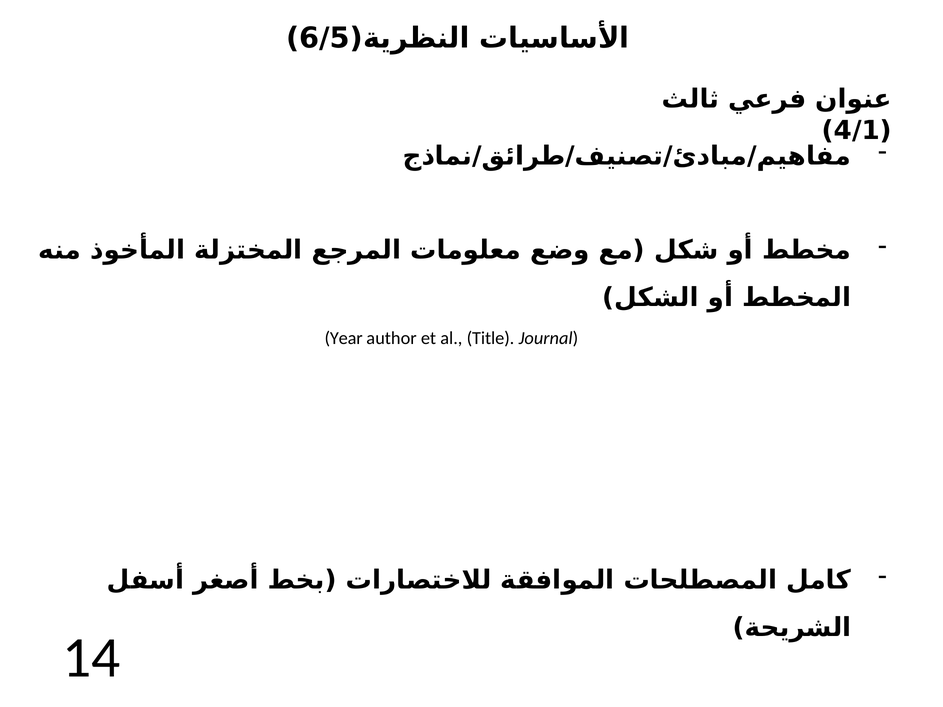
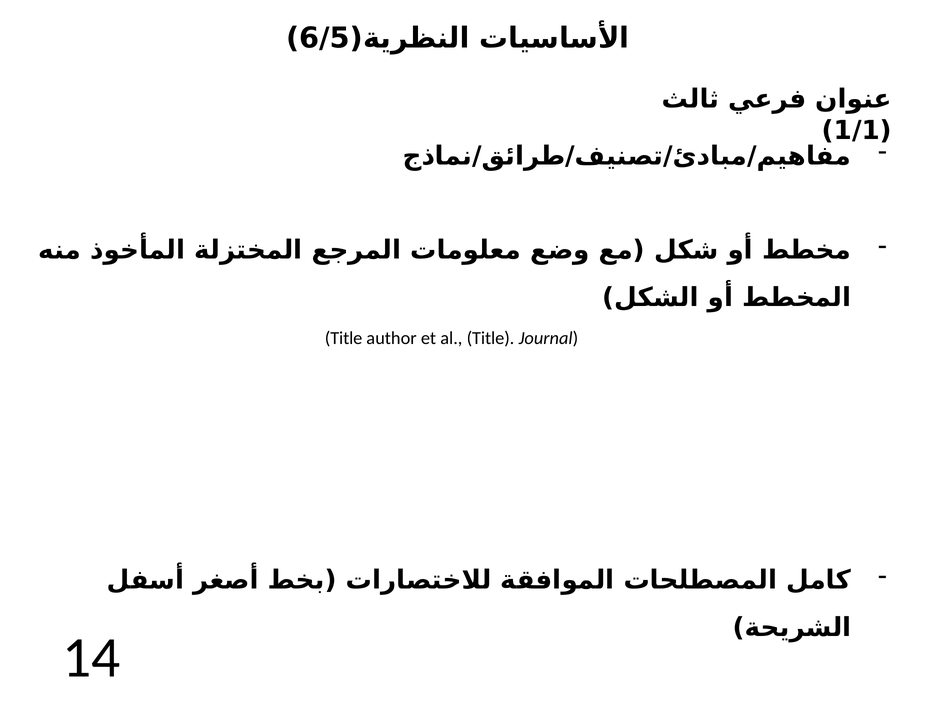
4/1: 4/1 -> 1/1
Year at (344, 338): Year -> Title
